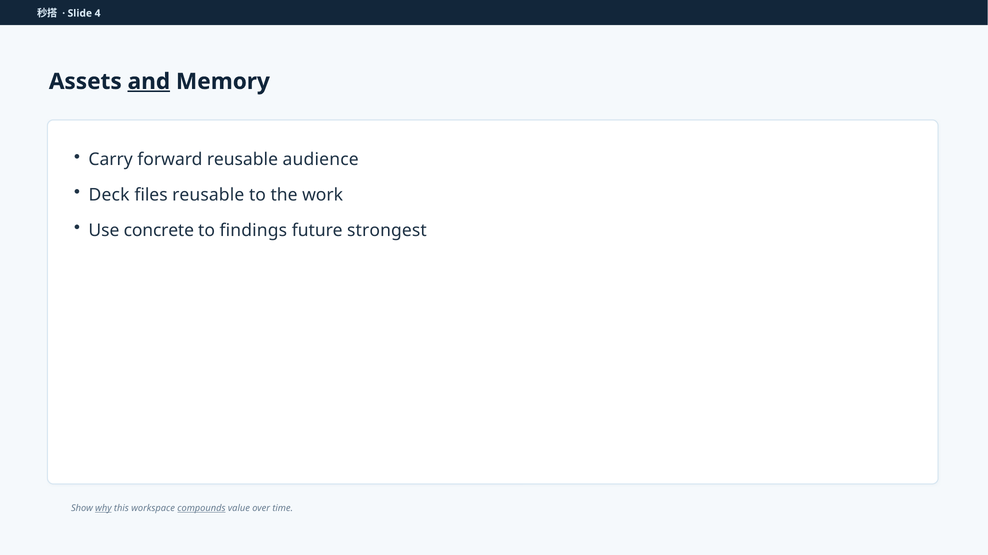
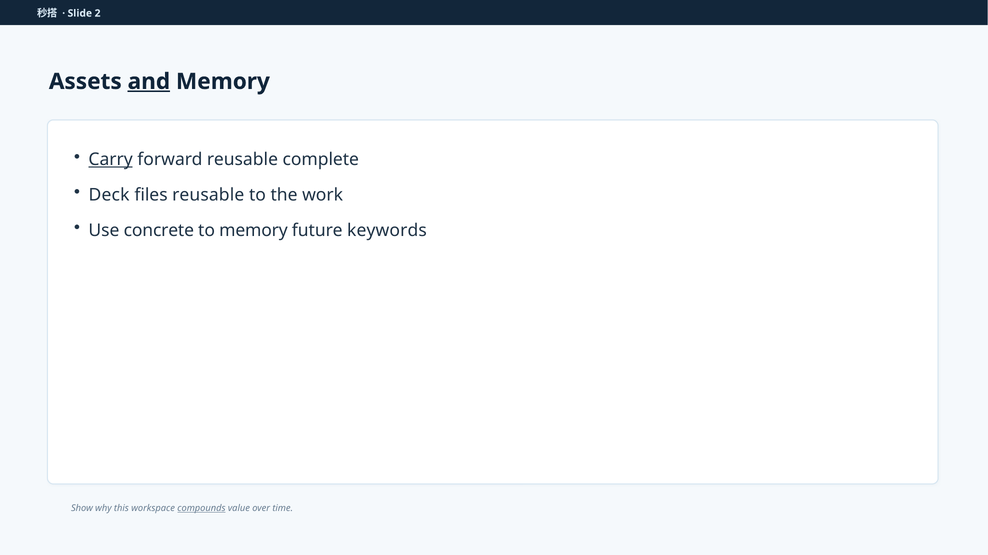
4: 4 -> 2
Carry underline: none -> present
audience: audience -> complete
to findings: findings -> memory
strongest: strongest -> keywords
why underline: present -> none
